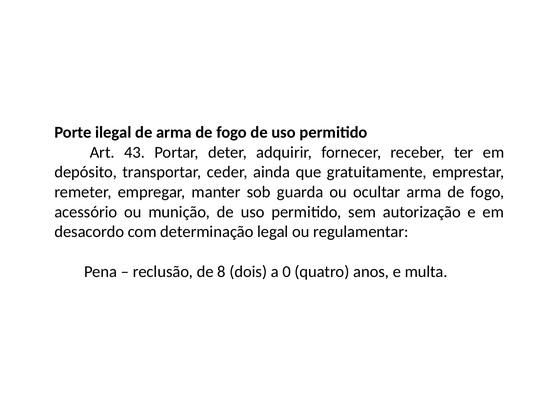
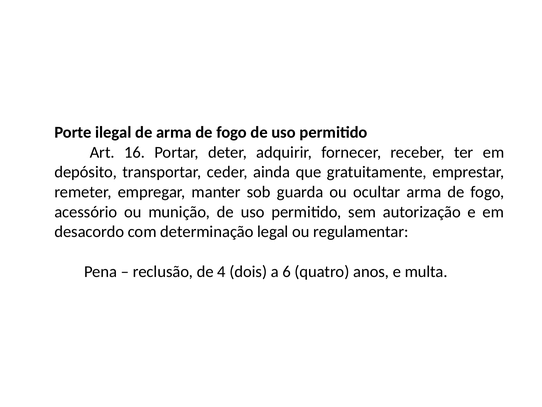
43: 43 -> 16
8: 8 -> 4
0: 0 -> 6
